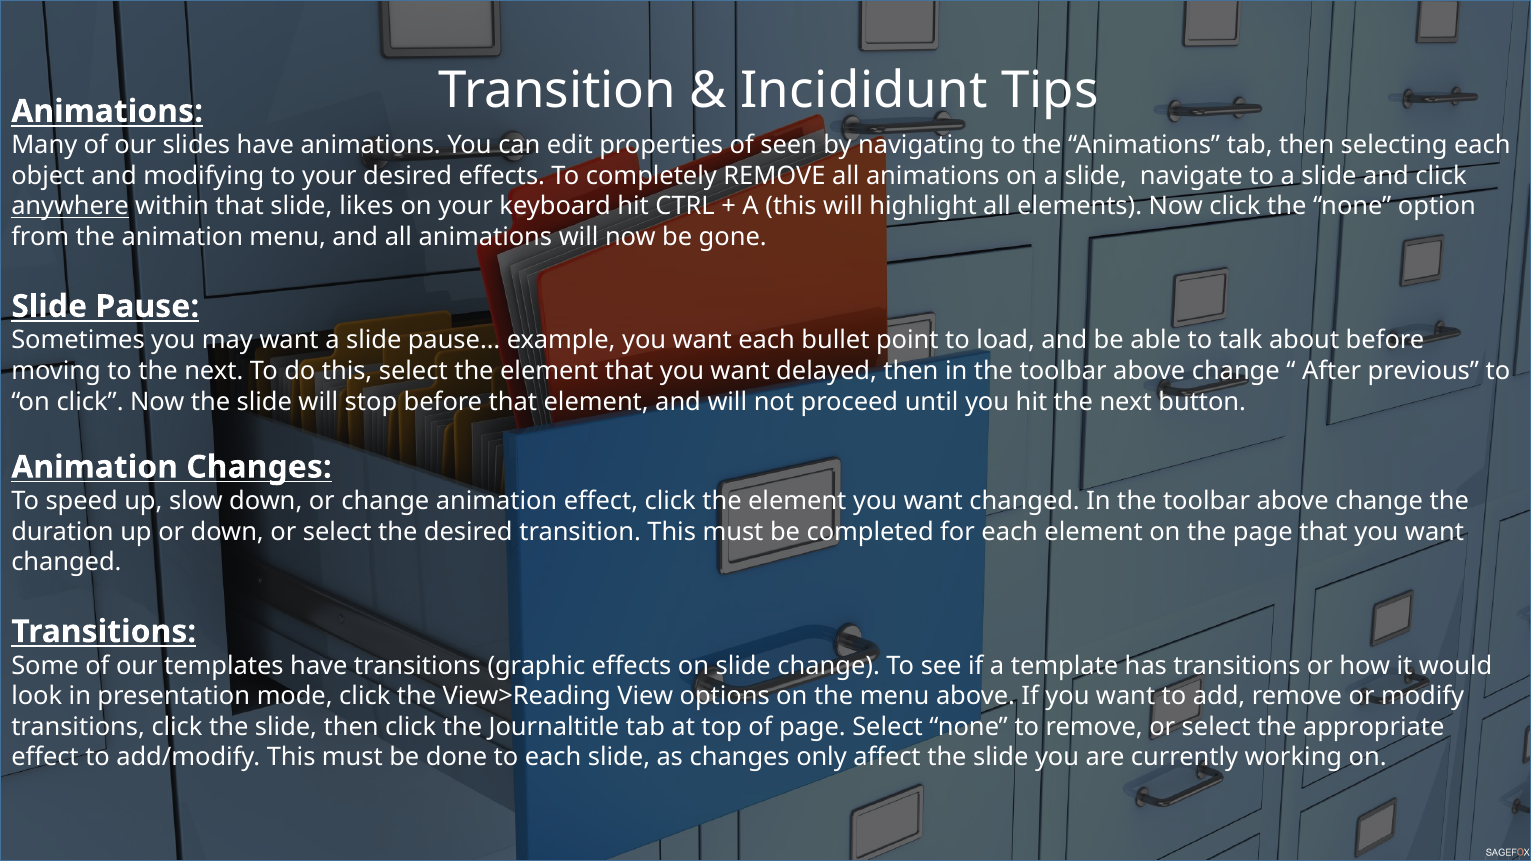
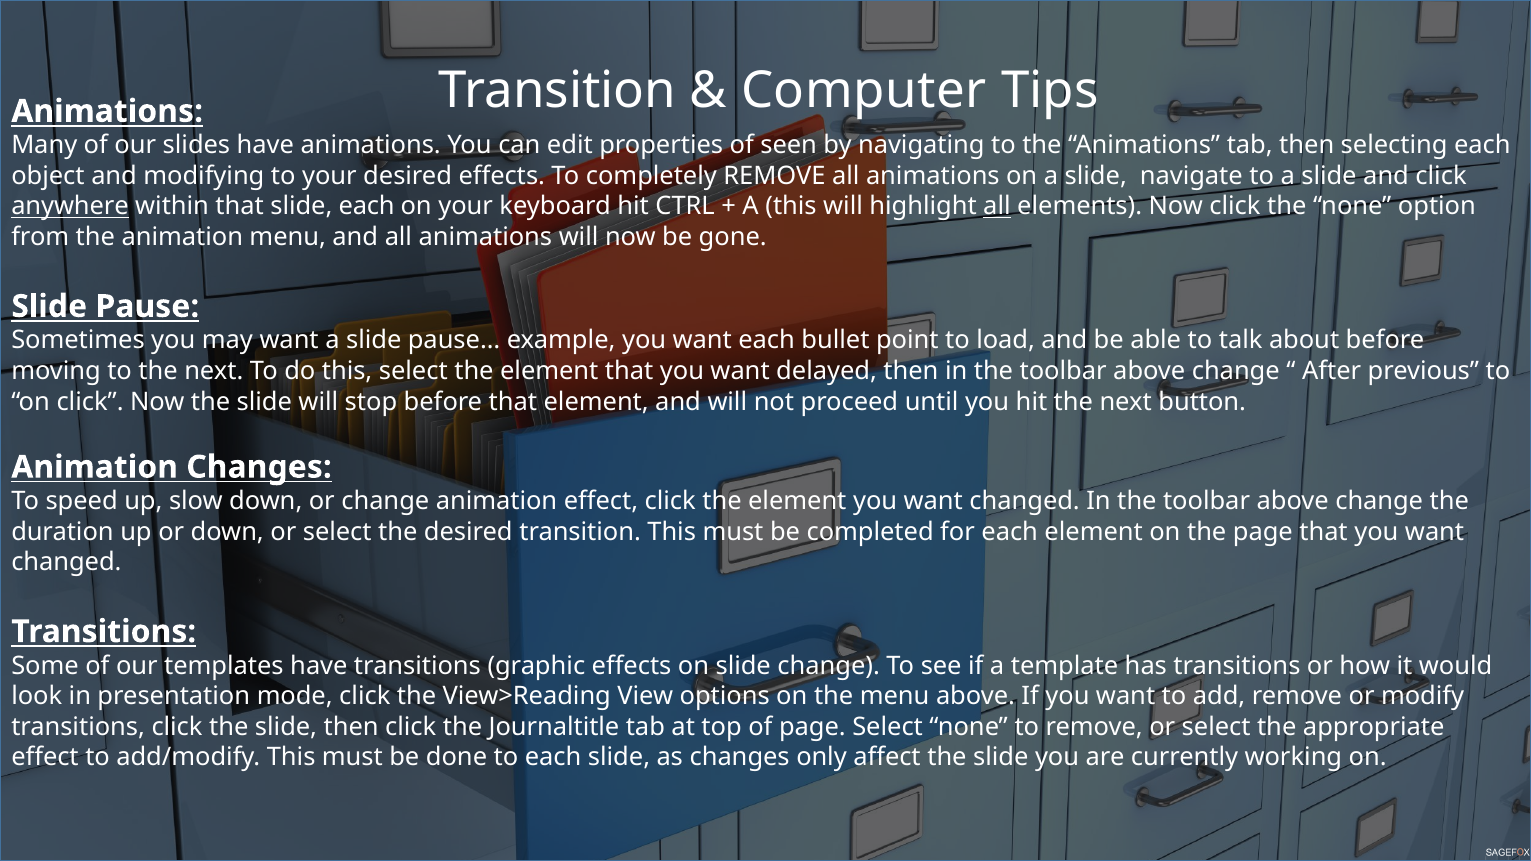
Incididunt: Incididunt -> Computer
slide likes: likes -> each
all at (997, 207) underline: none -> present
